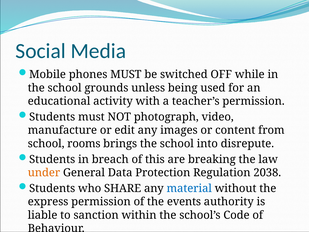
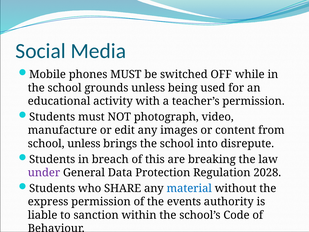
school rooms: rooms -> unless
under colour: orange -> purple
2038: 2038 -> 2028
